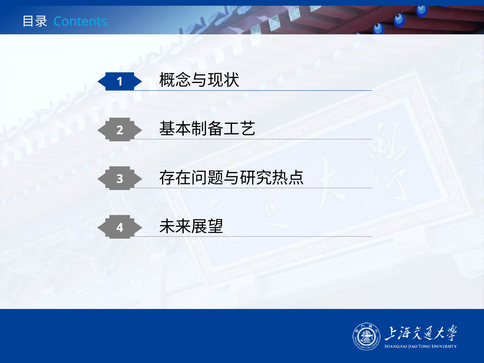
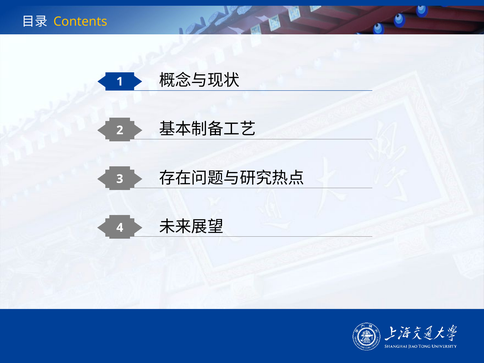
Contents colour: light blue -> yellow
